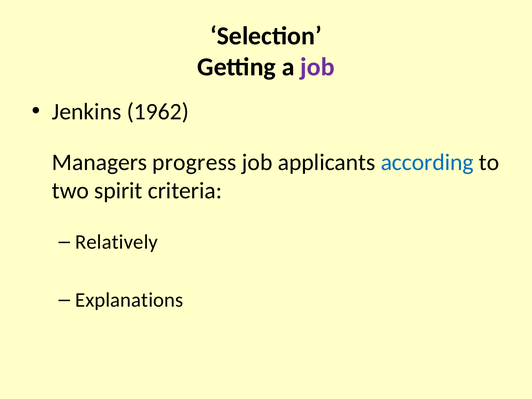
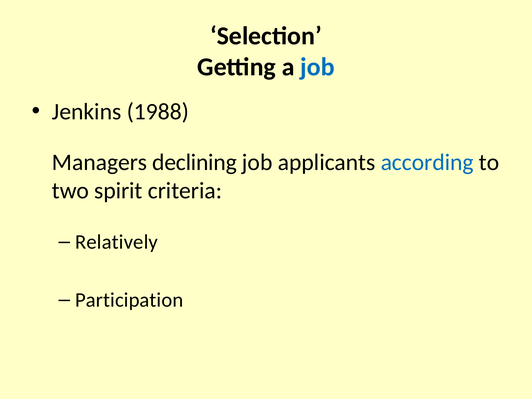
job at (317, 67) colour: purple -> blue
1962: 1962 -> 1988
progress: progress -> declining
Explanations: Explanations -> Participation
